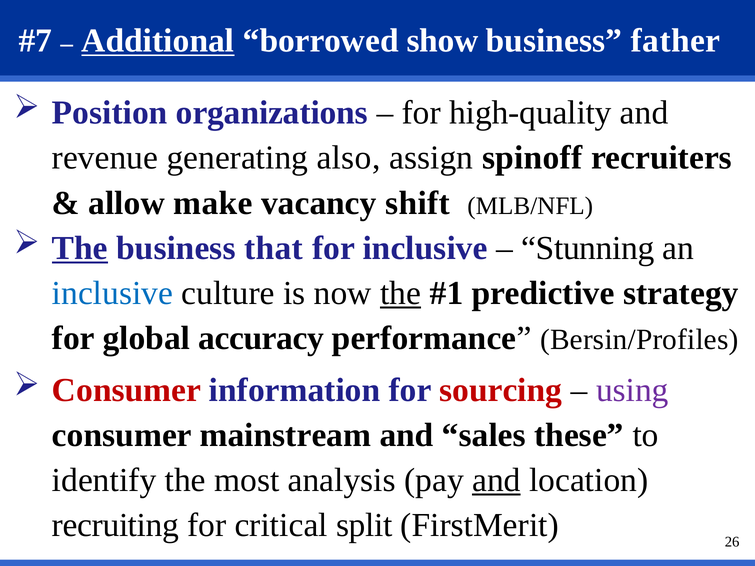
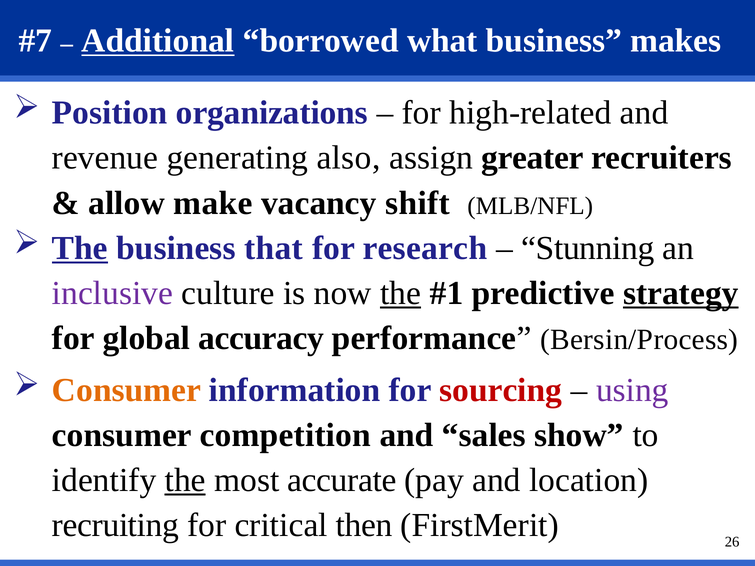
show: show -> what
father: father -> makes
high-quality: high-quality -> high-related
spinoff: spinoff -> greater
for inclusive: inclusive -> research
inclusive at (113, 293) colour: blue -> purple
strategy underline: none -> present
Bersin/Profiles: Bersin/Profiles -> Bersin/Process
Consumer at (127, 390) colour: red -> orange
mainstream: mainstream -> competition
these: these -> show
the at (185, 480) underline: none -> present
analysis: analysis -> accurate
and at (496, 480) underline: present -> none
split: split -> then
